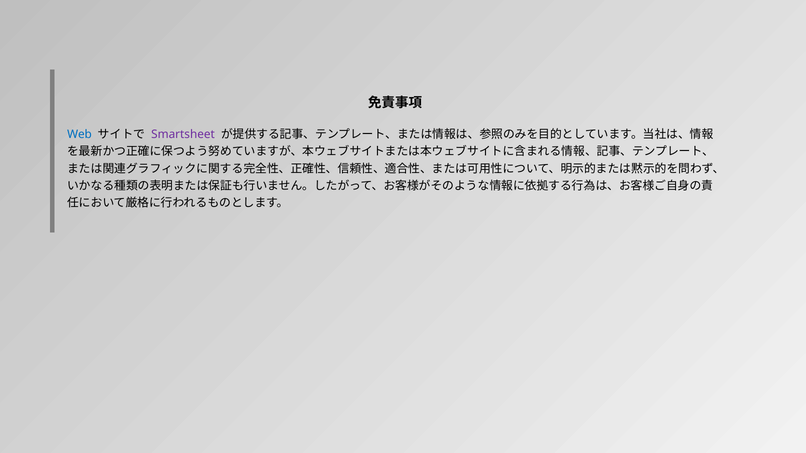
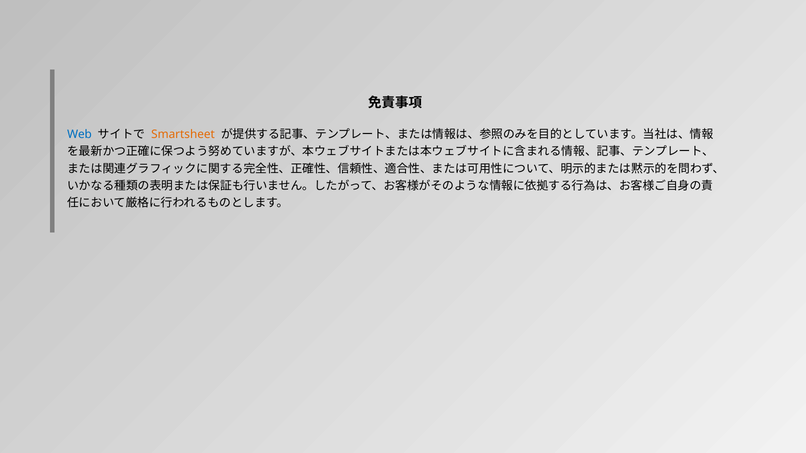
Smartsheet colour: purple -> orange
